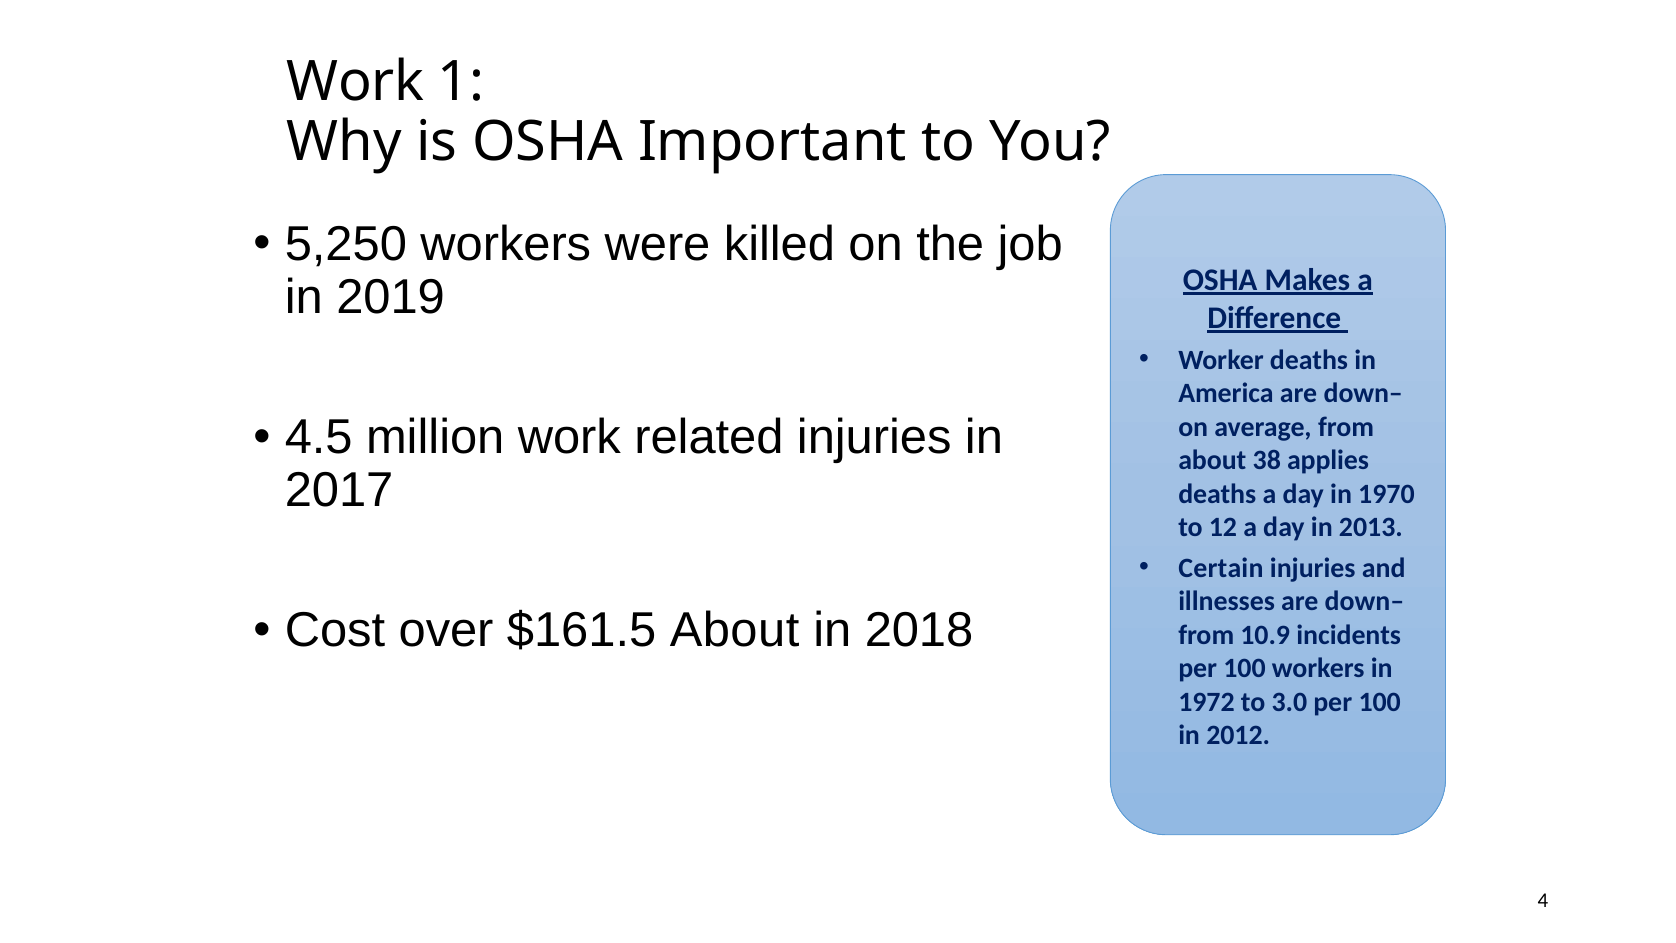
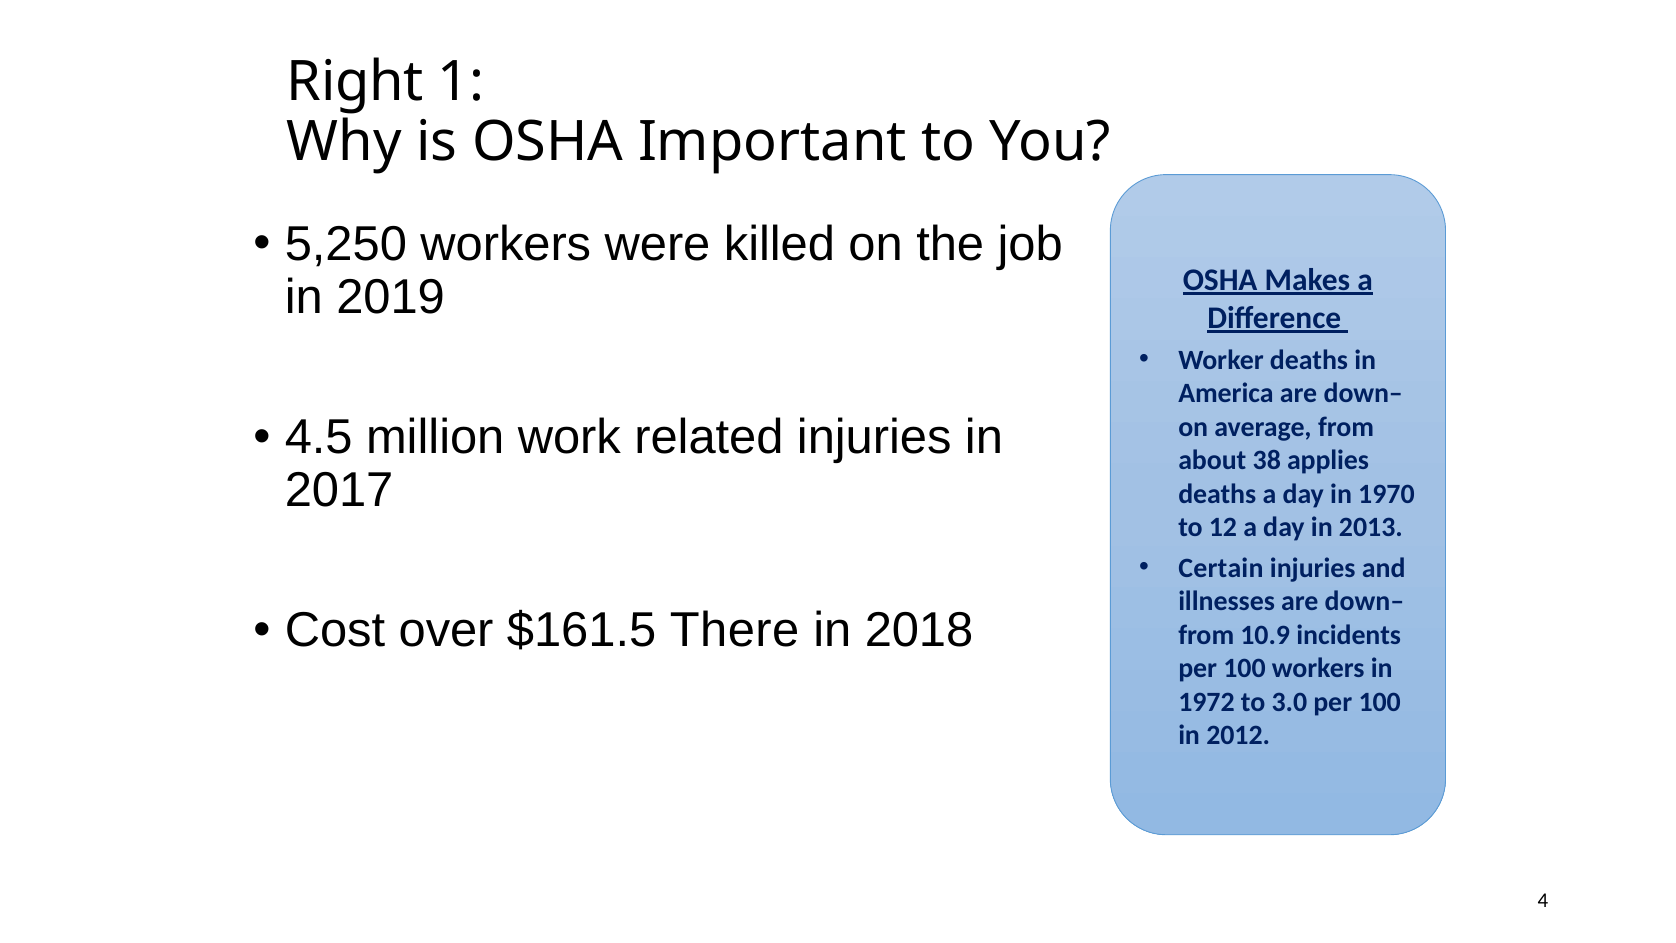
Work at (355, 82): Work -> Right
$161.5 About: About -> There
